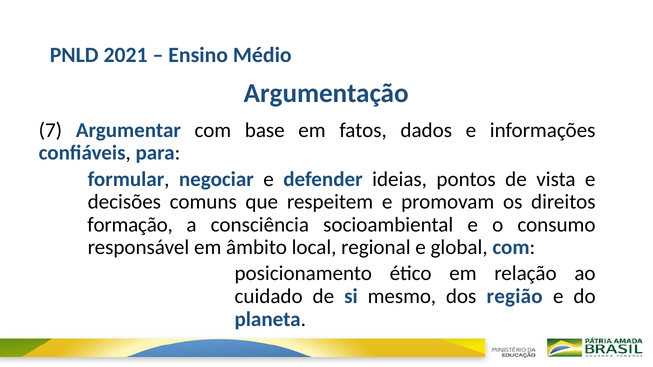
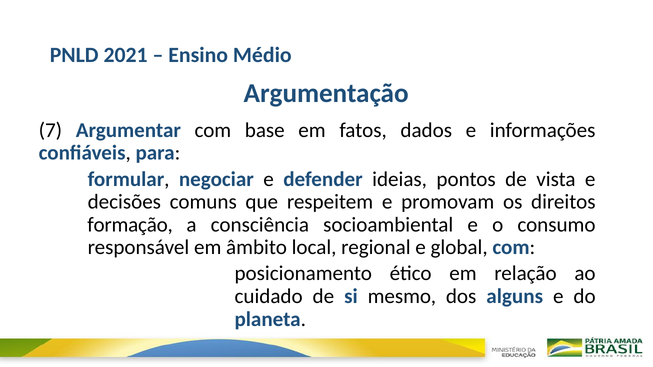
região: região -> alguns
